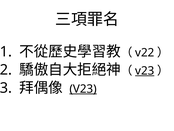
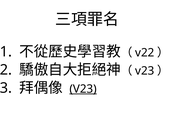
v23 at (145, 71) underline: present -> none
